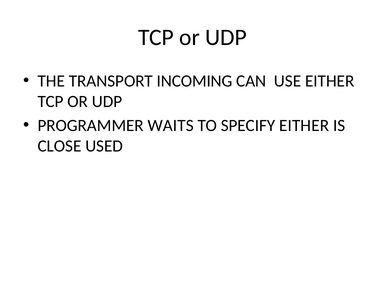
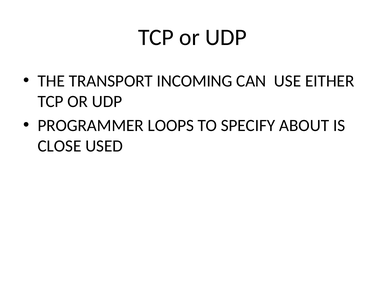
WAITS: WAITS -> LOOPS
SPECIFY EITHER: EITHER -> ABOUT
